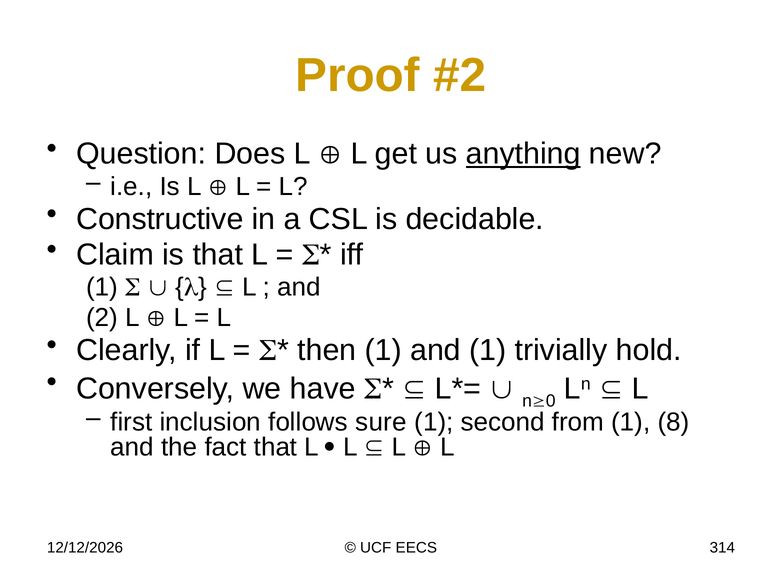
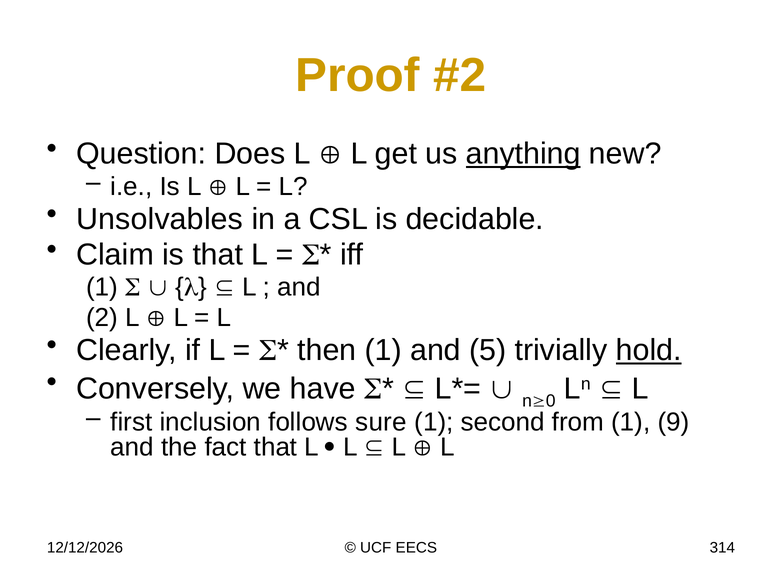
Constructive: Constructive -> Unsolvables
and 1: 1 -> 5
hold underline: none -> present
8: 8 -> 9
